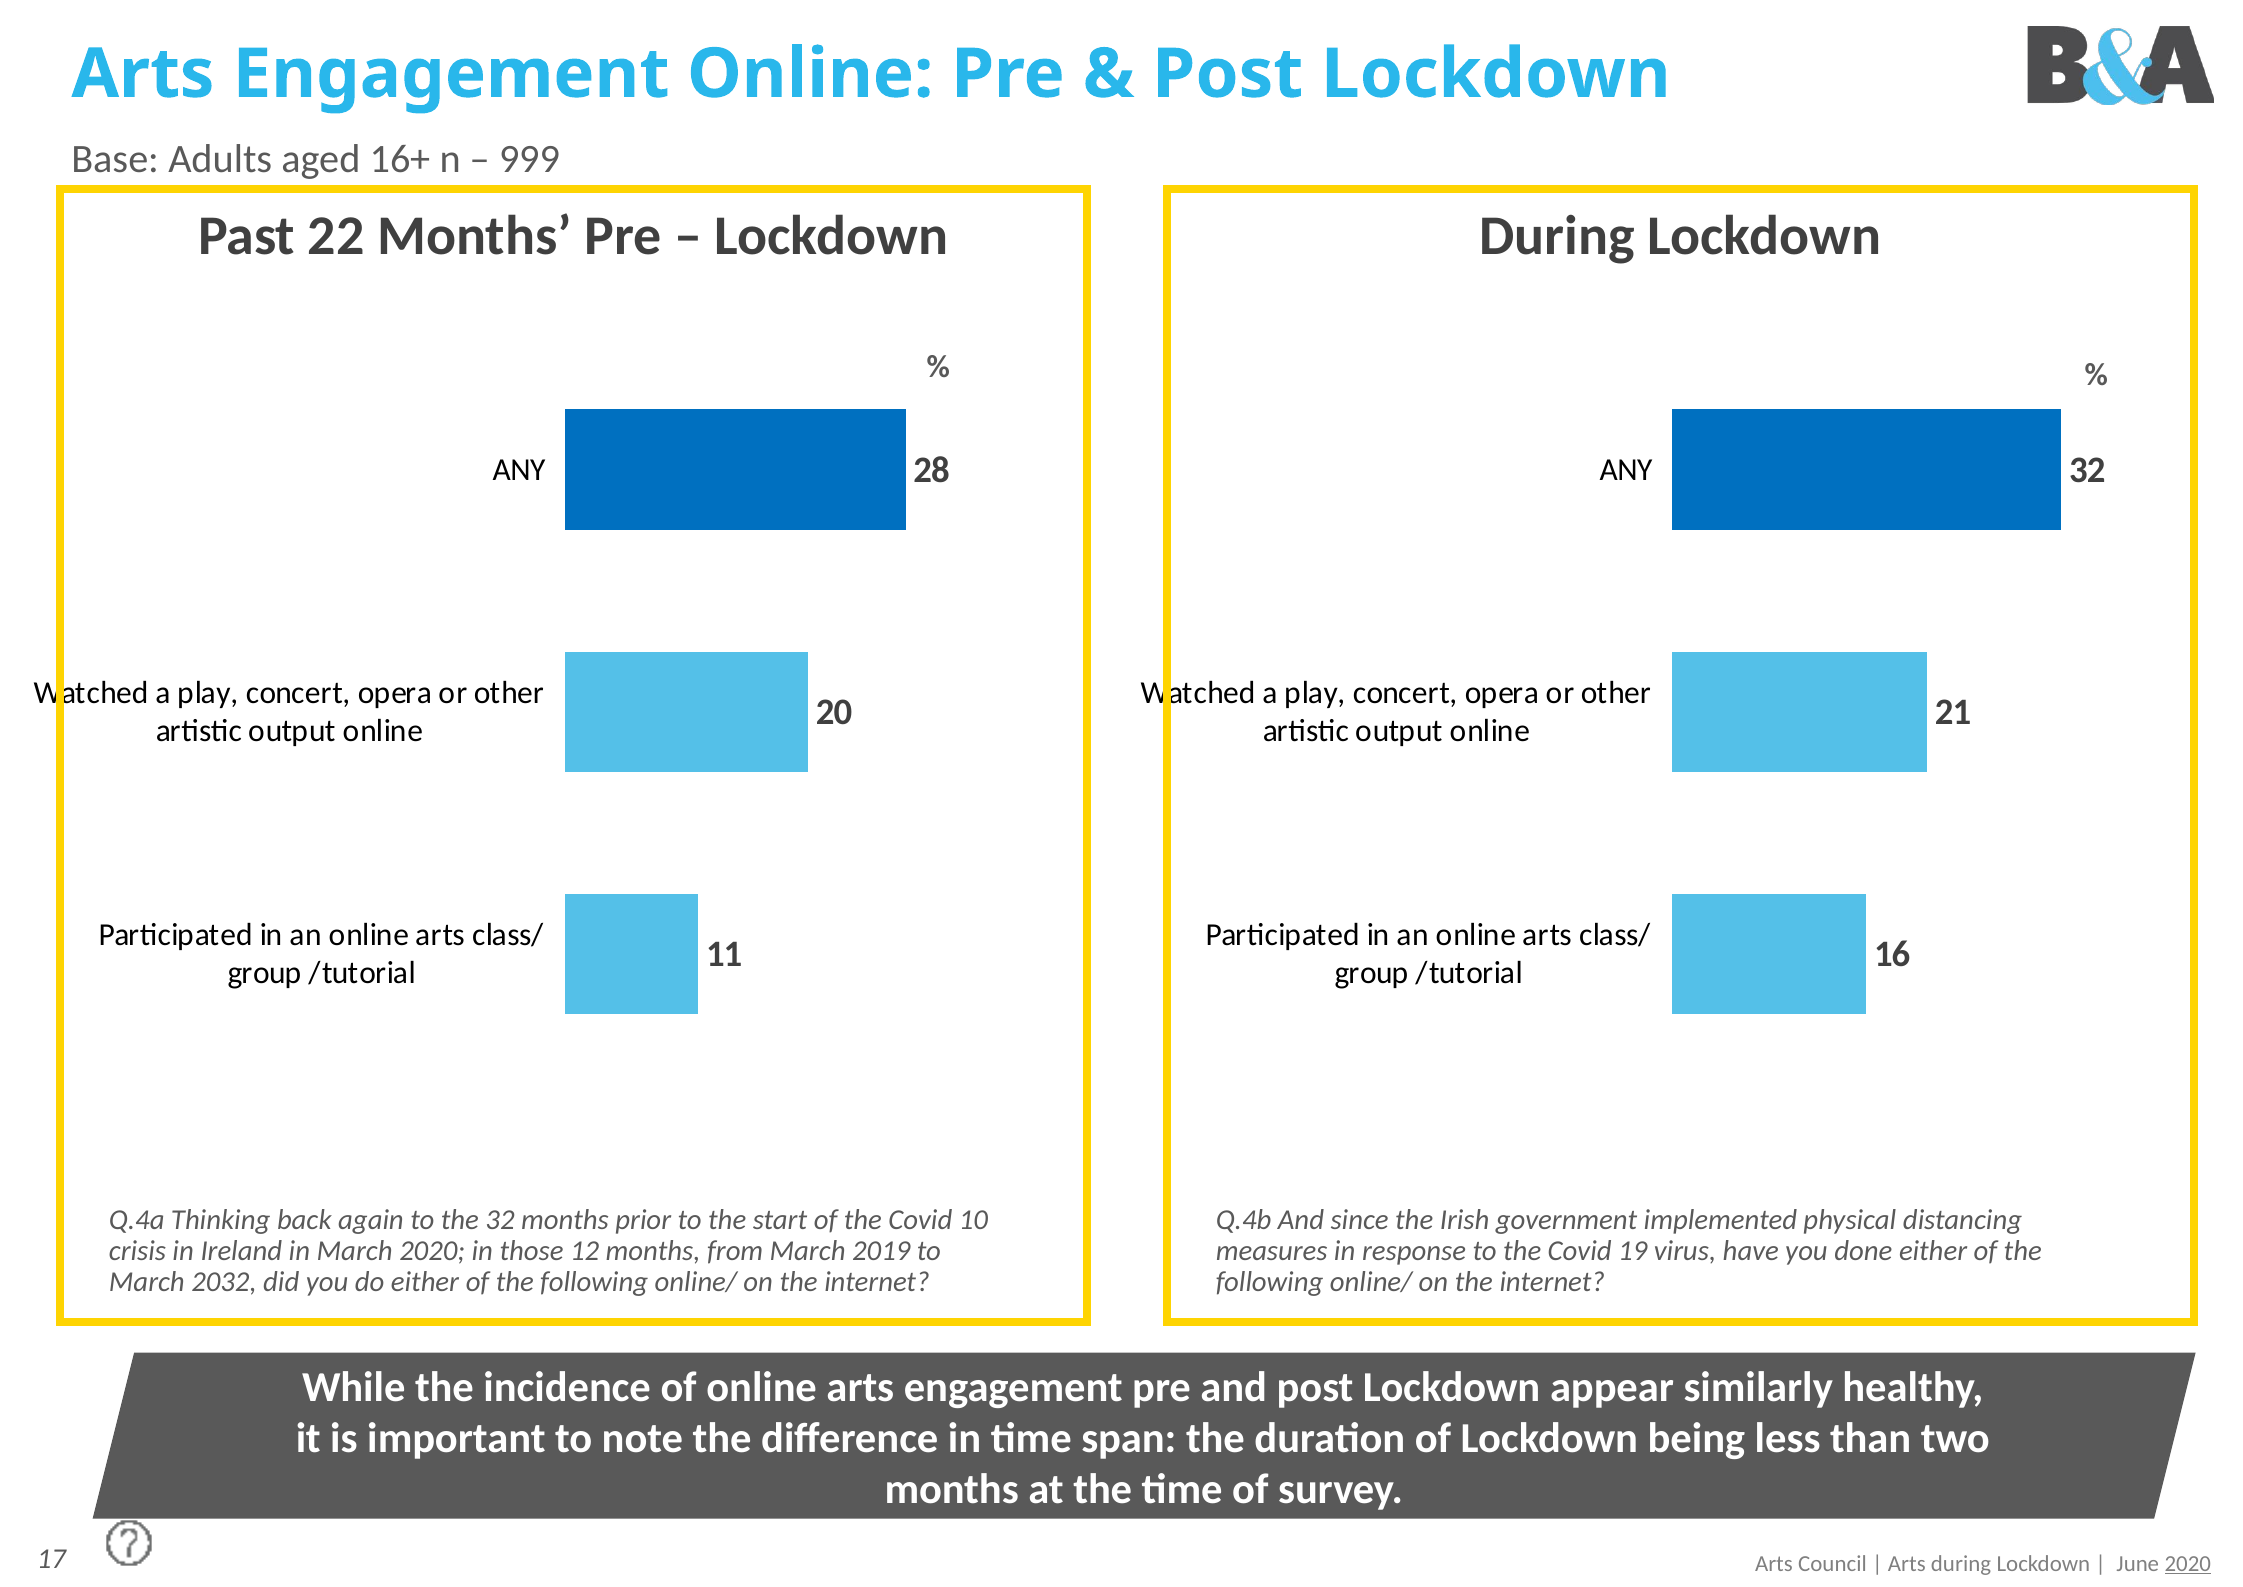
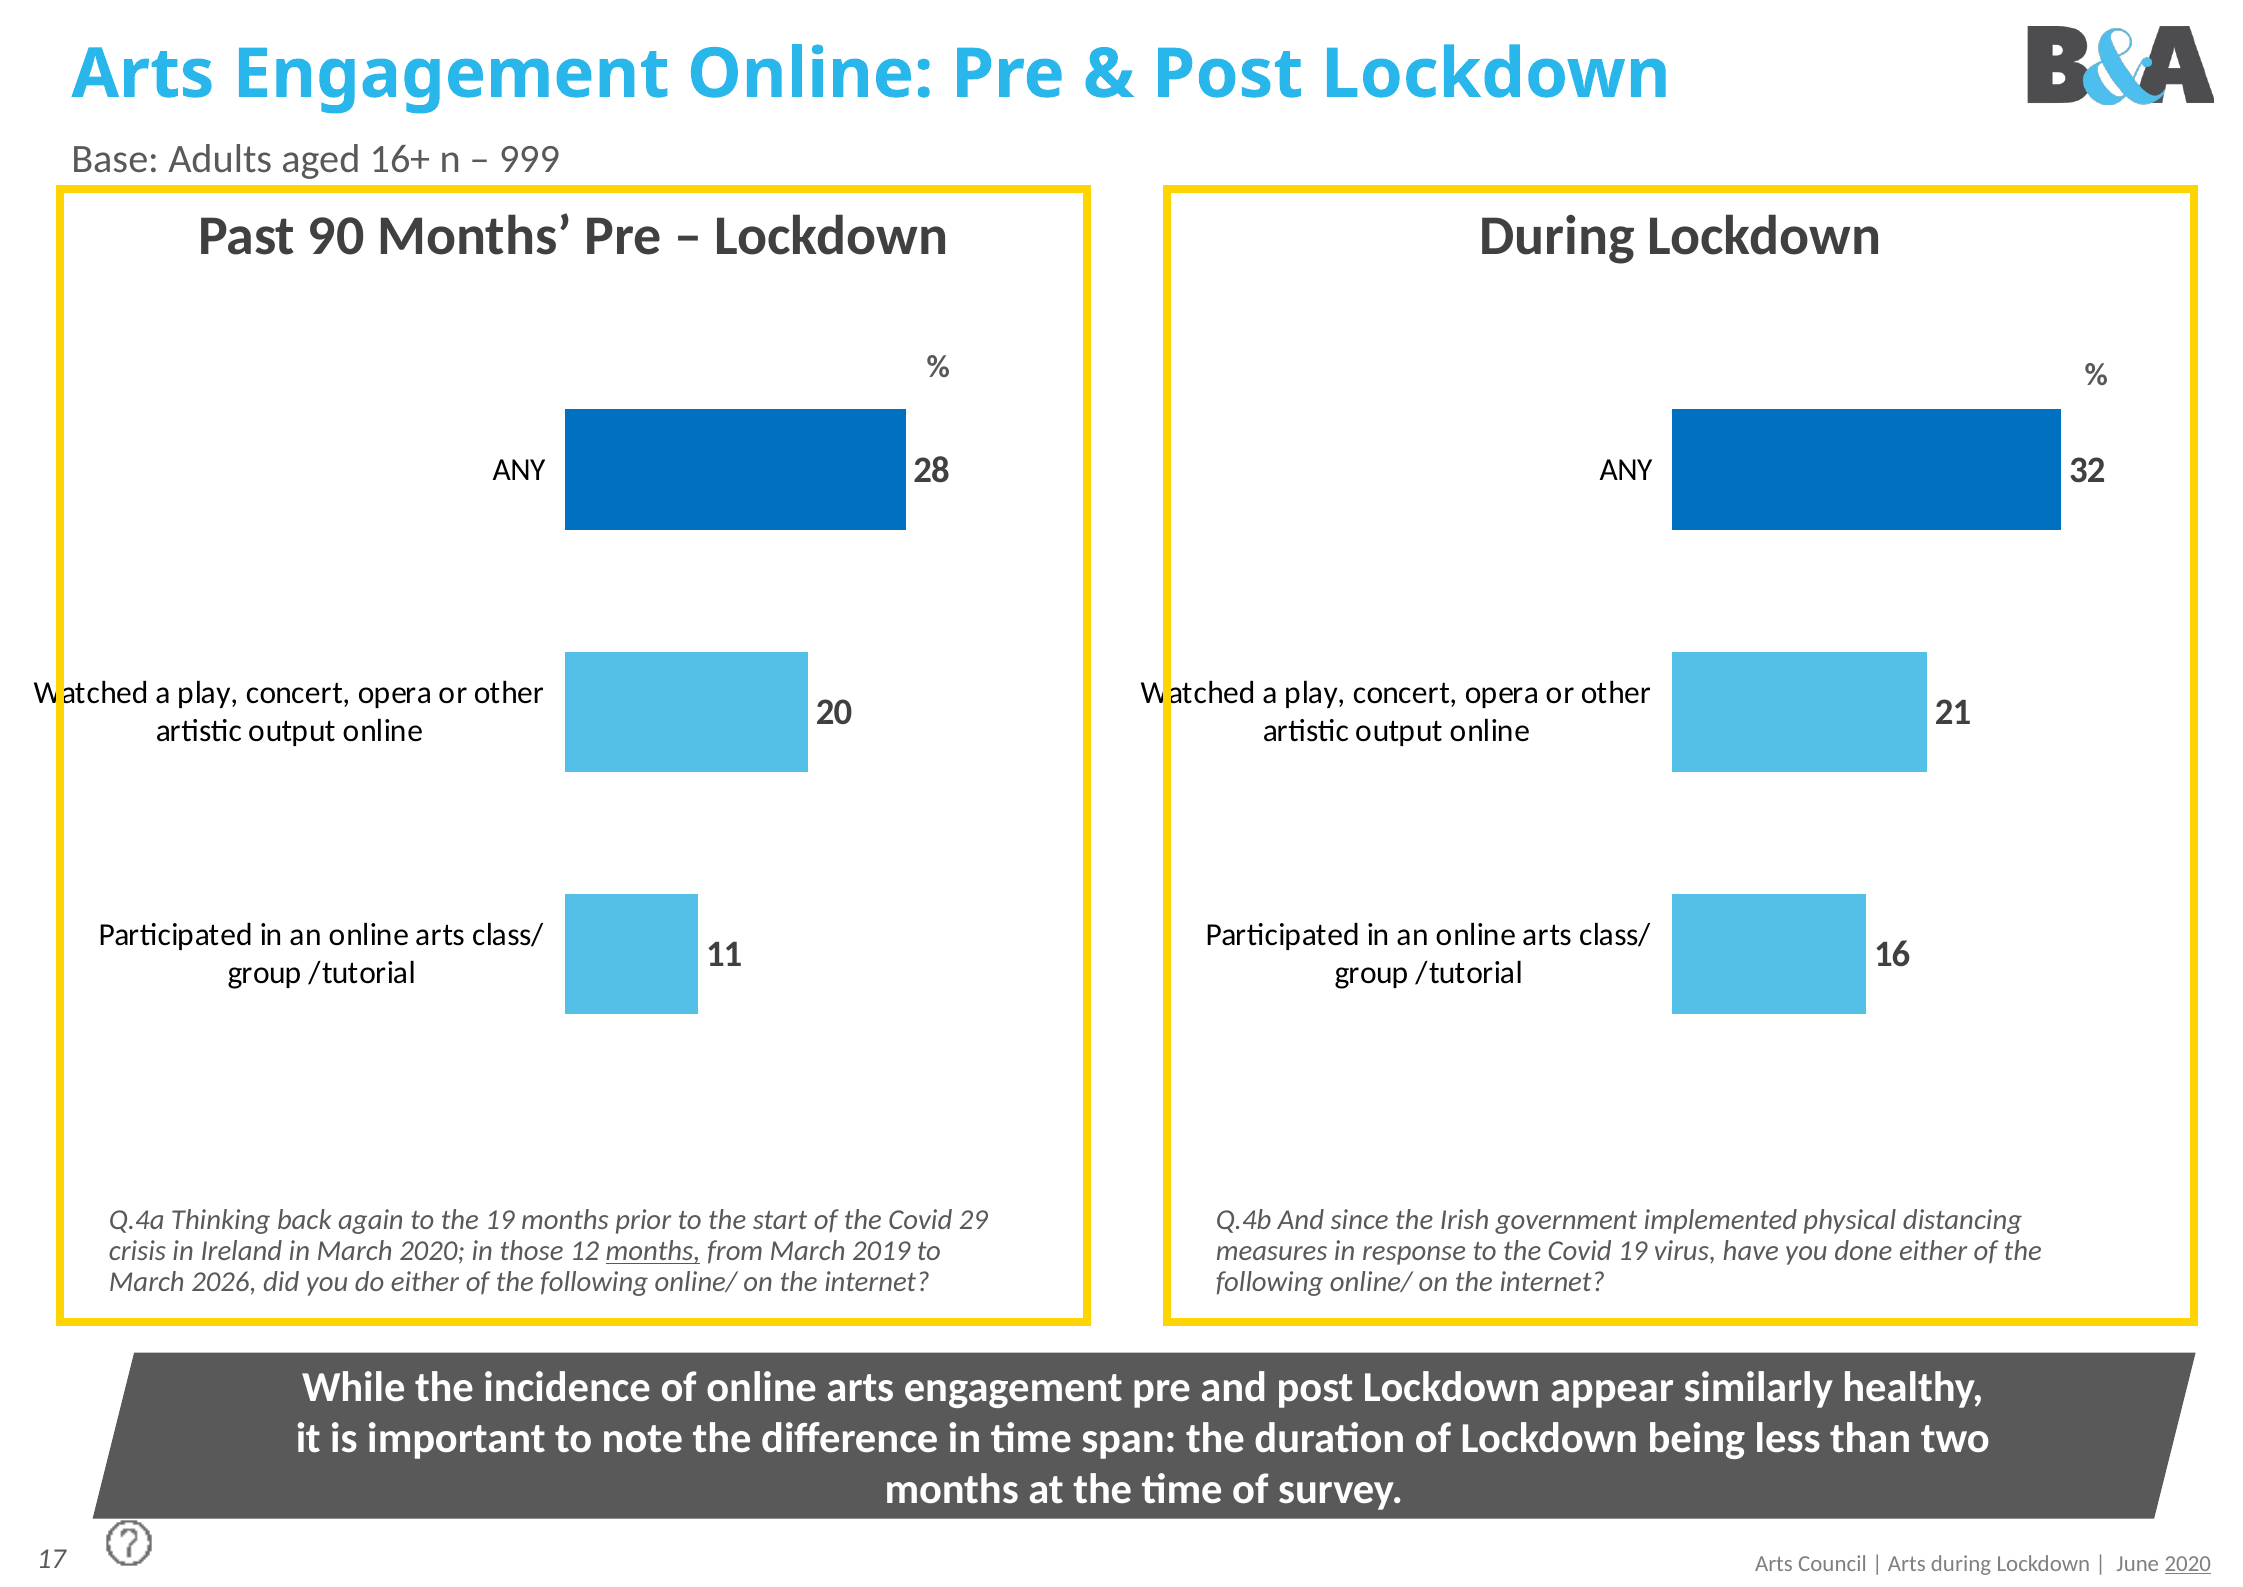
22: 22 -> 90
the 32: 32 -> 19
10: 10 -> 29
months at (653, 1251) underline: none -> present
2032: 2032 -> 2026
